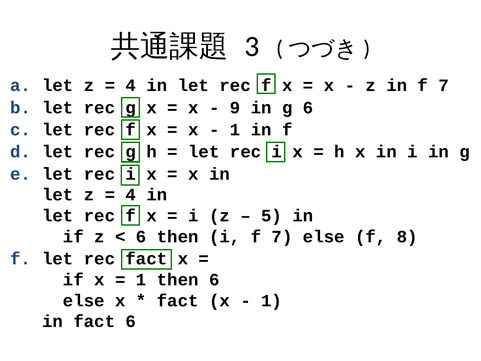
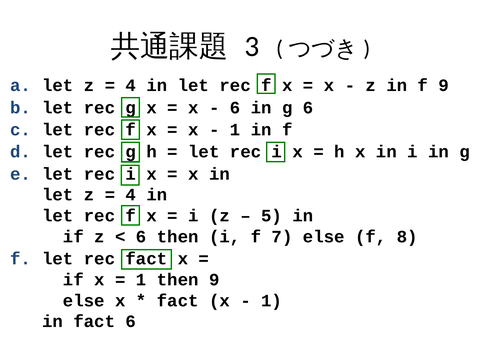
in f 7: 7 -> 9
9 at (235, 108): 9 -> 6
then 6: 6 -> 9
